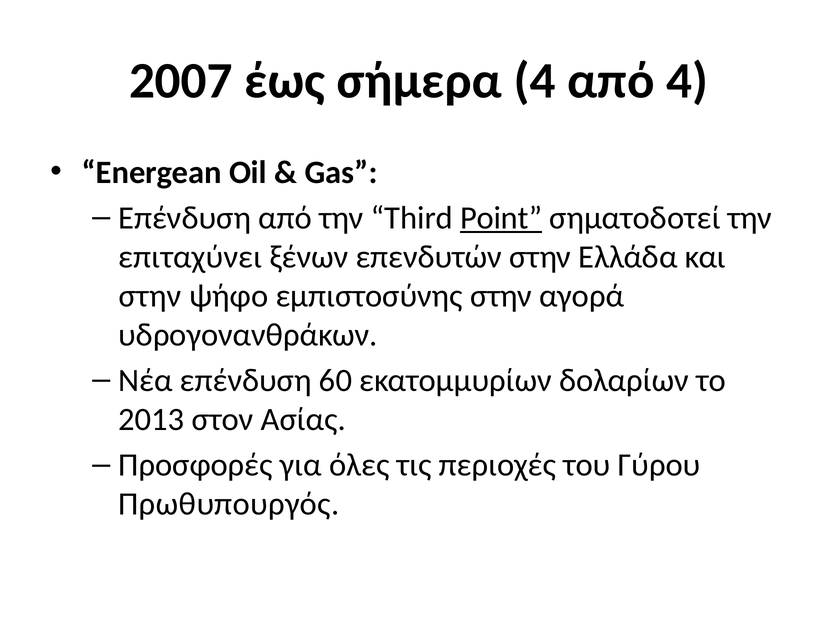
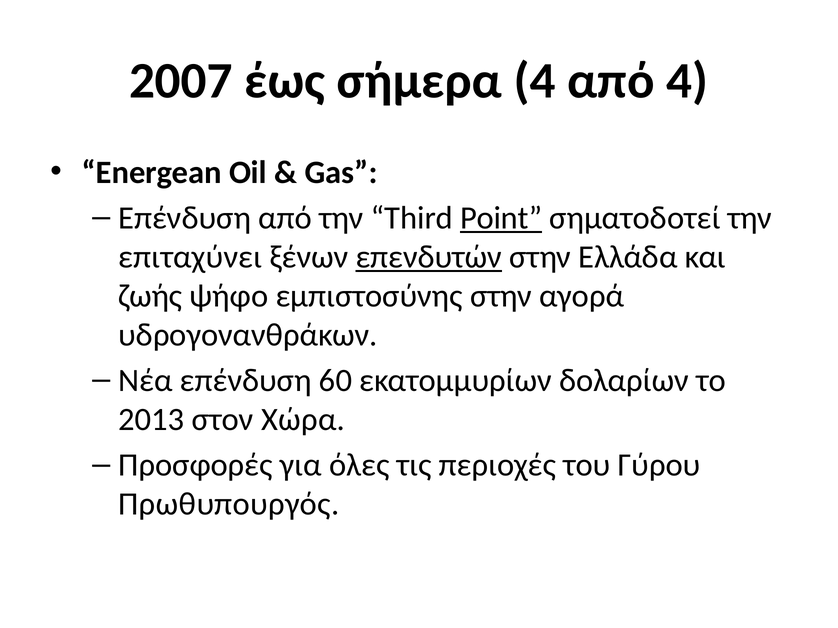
επενδυτών underline: none -> present
στην at (150, 296): στην -> ζωής
Ασίας: Ασίας -> Χώρα
